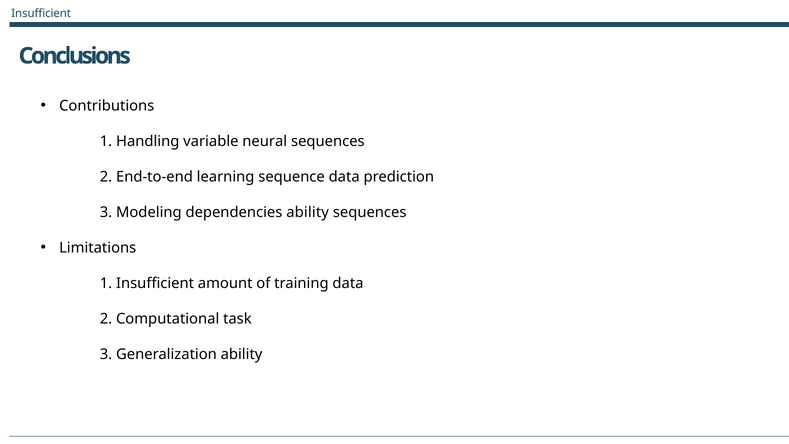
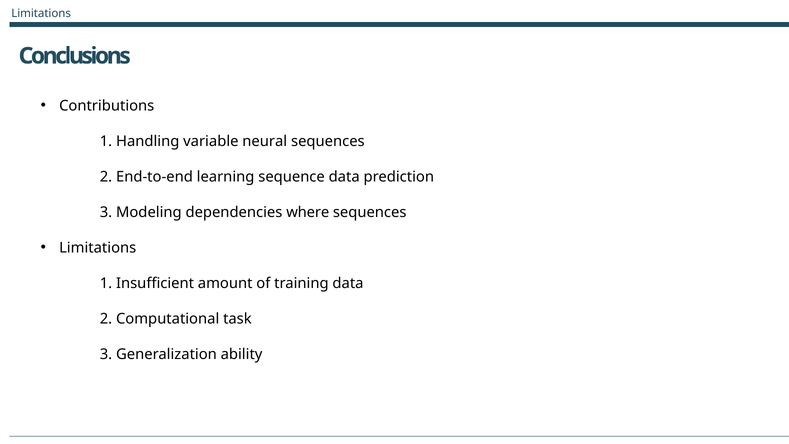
Insufficient at (41, 13): Insufficient -> Limitations
dependencies ability: ability -> where
